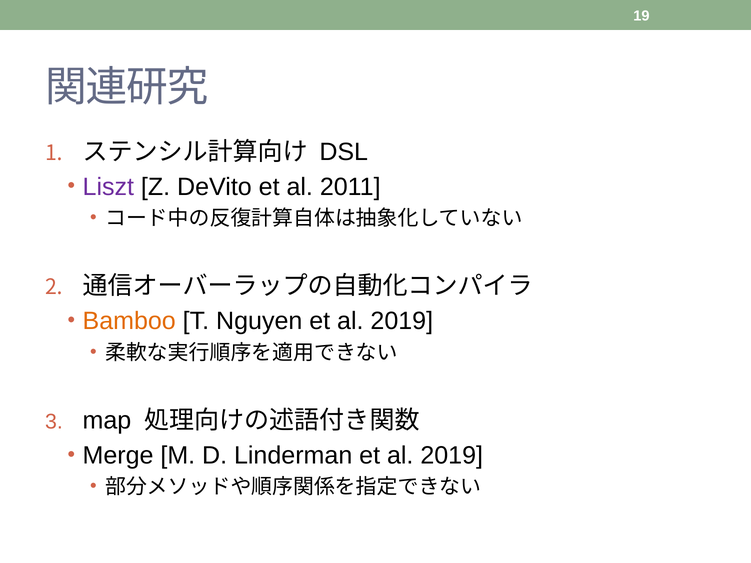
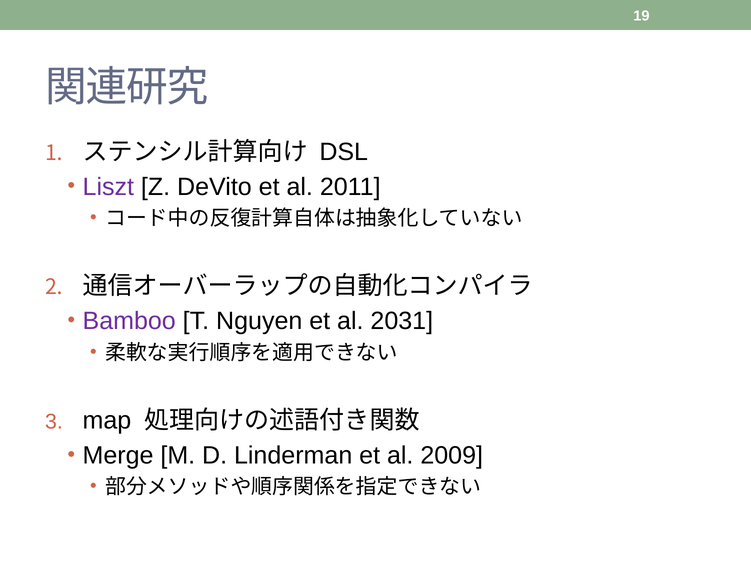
Bamboo colour: orange -> purple
Nguyen et al 2019: 2019 -> 2031
Linderman et al 2019: 2019 -> 2009
